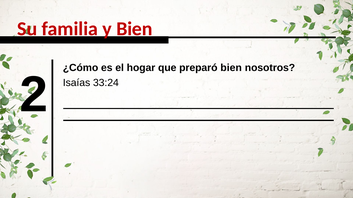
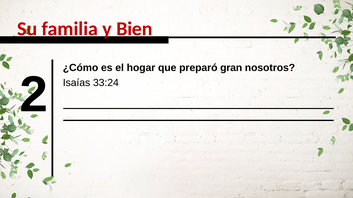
preparó bien: bien -> gran
